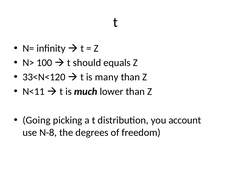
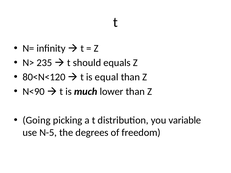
100: 100 -> 235
33<N<120: 33<N<120 -> 80<N<120
many: many -> equal
N<11: N<11 -> N<90
account: account -> variable
N-8: N-8 -> N-5
